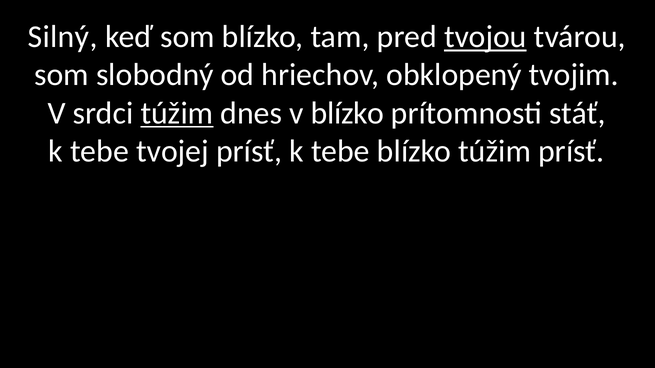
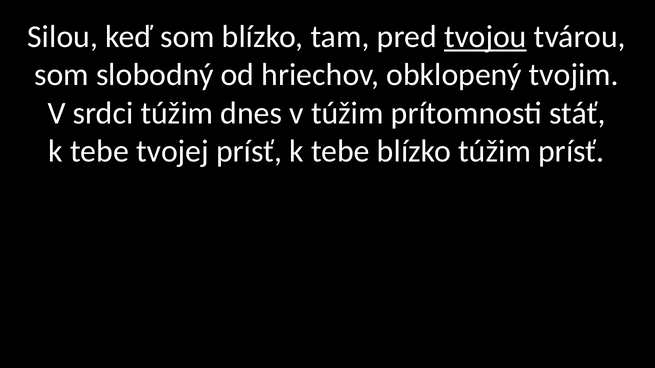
Silný: Silný -> Silou
túžim at (177, 113) underline: present -> none
v blízko: blízko -> túžim
